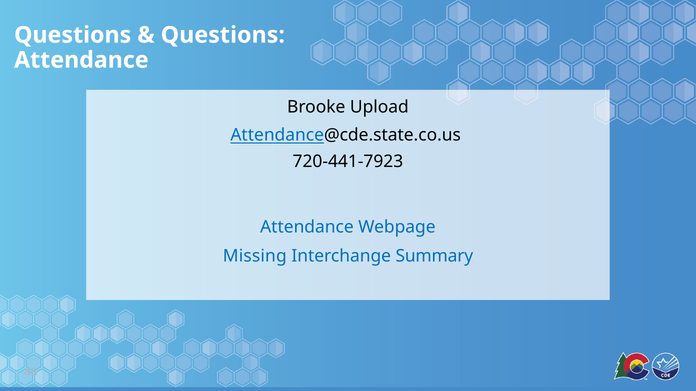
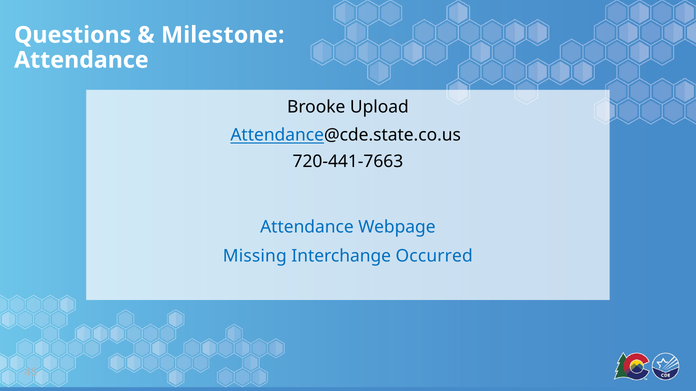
Questions at (223, 35): Questions -> Milestone
720-441-7923: 720-441-7923 -> 720-441-7663
Summary: Summary -> Occurred
